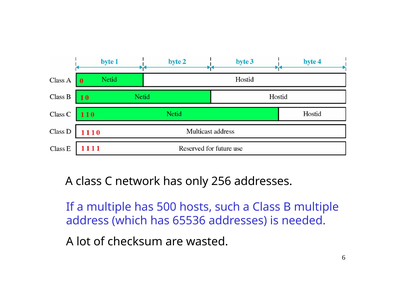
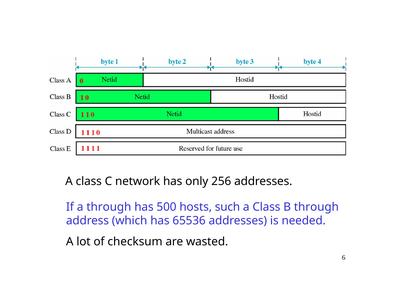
a multiple: multiple -> through
B multiple: multiple -> through
